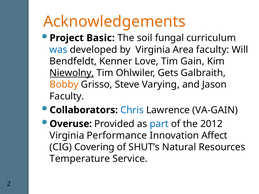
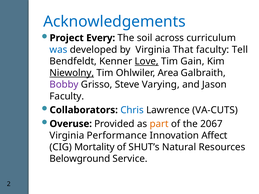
Acknowledgements colour: orange -> blue
Basic: Basic -> Every
fungal: fungal -> across
Area: Area -> That
Will: Will -> Tell
Love underline: none -> present
Gets: Gets -> Area
Bobby colour: orange -> purple
VA-GAIN: VA-GAIN -> VA-CUTS
part colour: blue -> orange
2012: 2012 -> 2067
Covering: Covering -> Mortality
Temperature: Temperature -> Belowground
